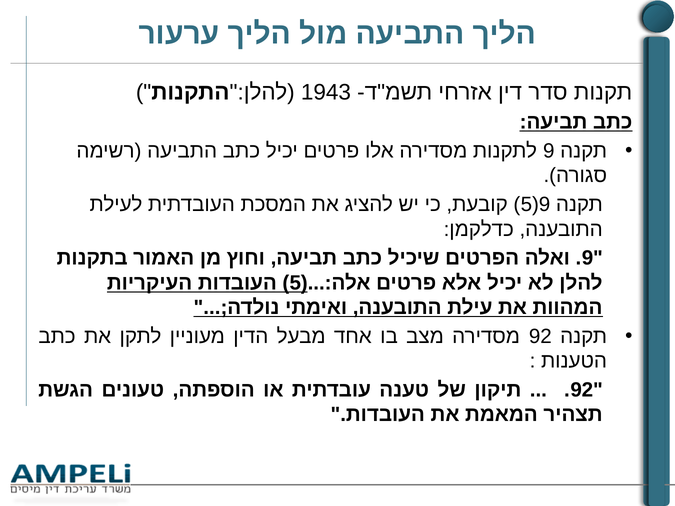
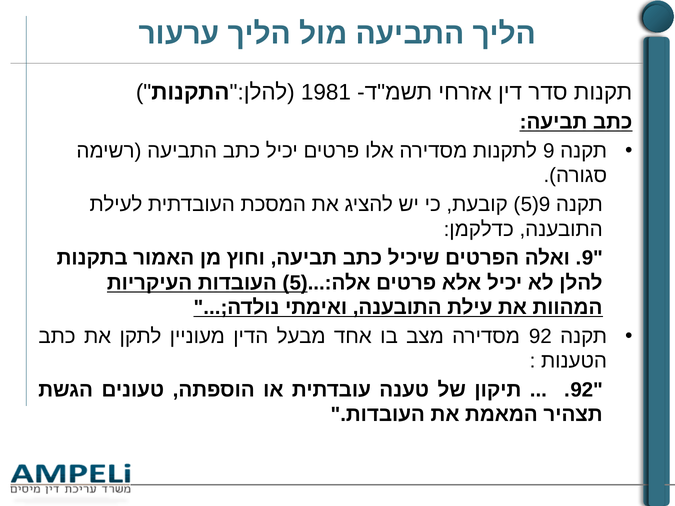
1943: 1943 -> 1981
